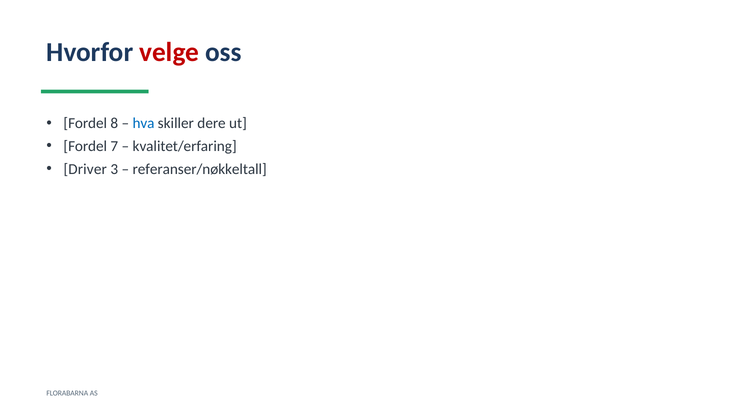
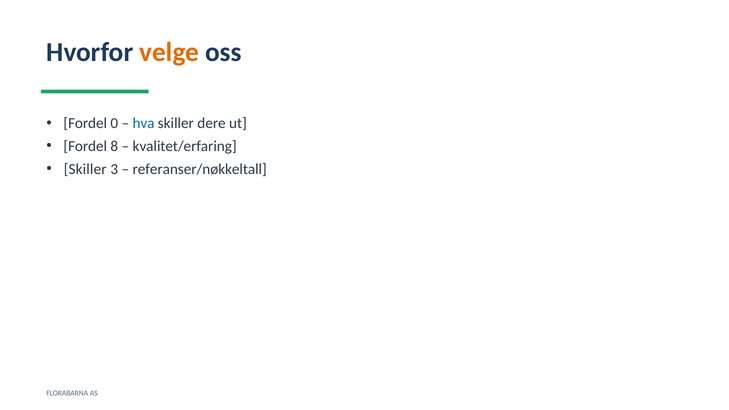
velge colour: red -> orange
8: 8 -> 0
7: 7 -> 8
Driver at (85, 169): Driver -> Skiller
